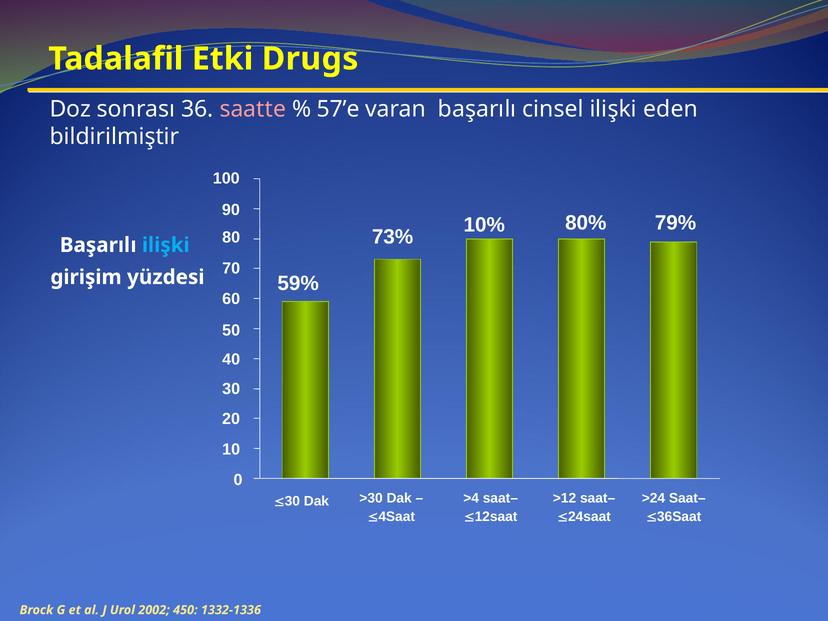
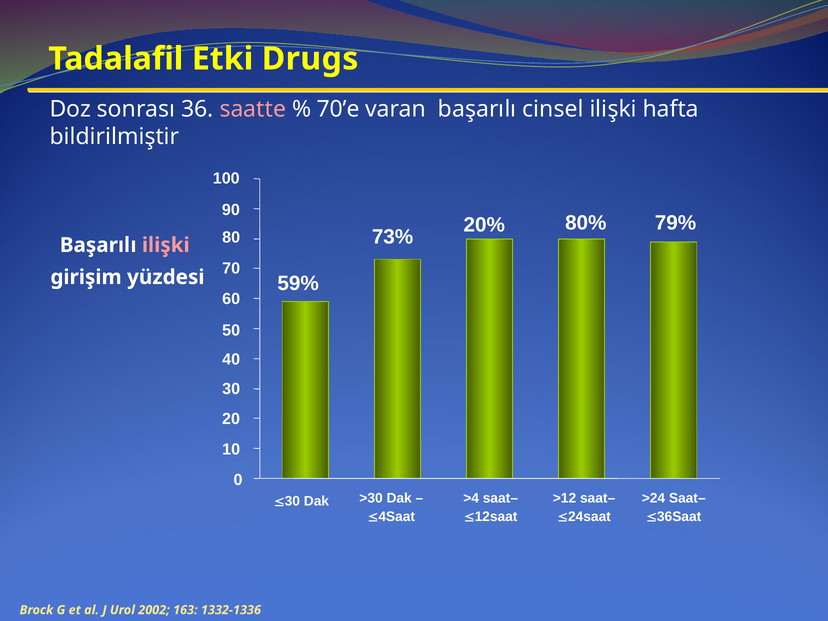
57’e: 57’e -> 70’e
eden: eden -> hafta
10%: 10% -> 20%
ilişki at (166, 245) colour: light blue -> pink
450: 450 -> 163
